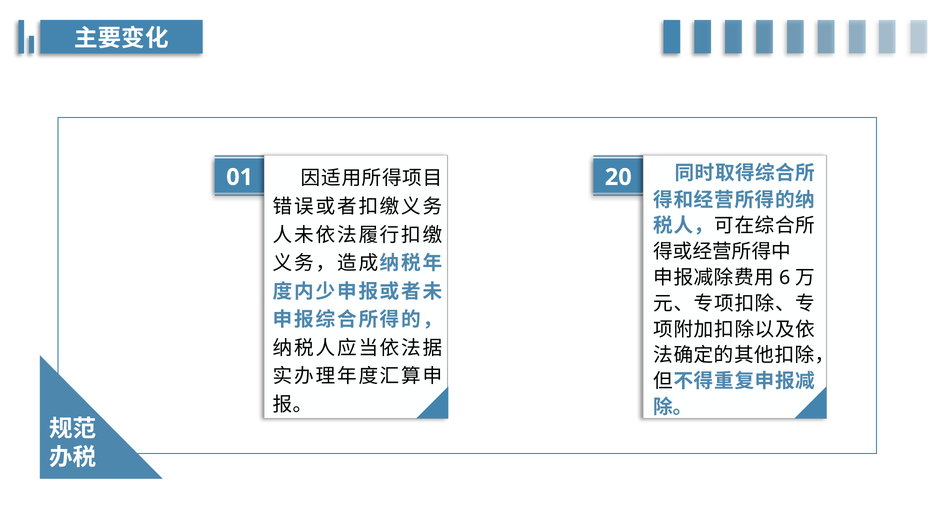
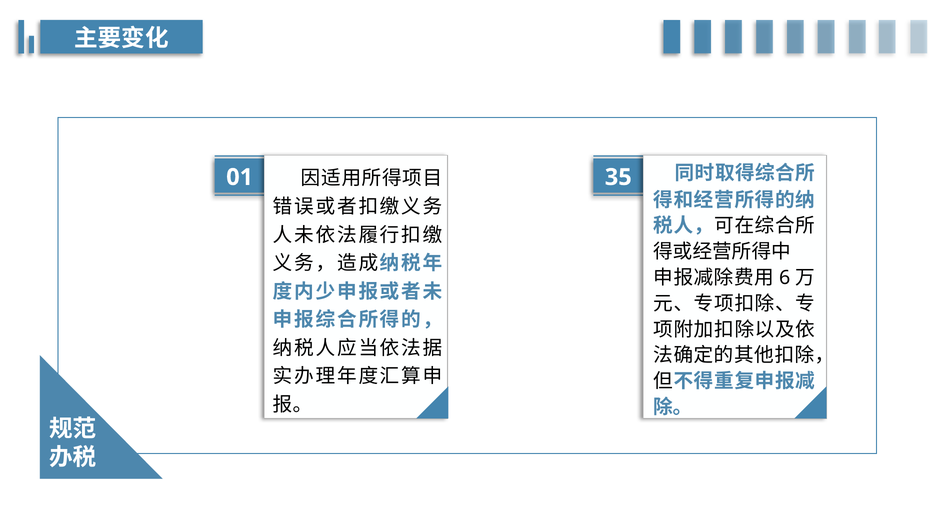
20: 20 -> 35
